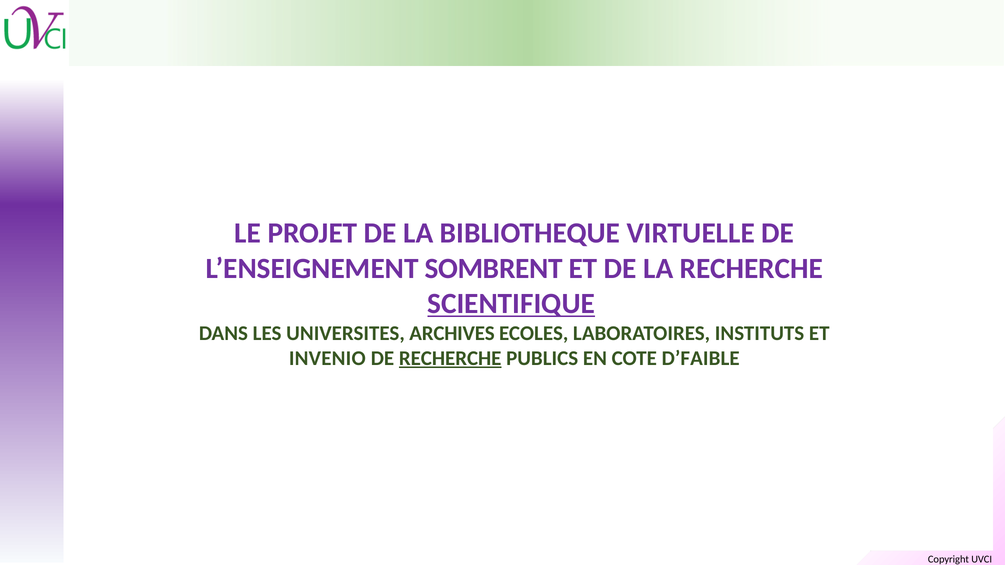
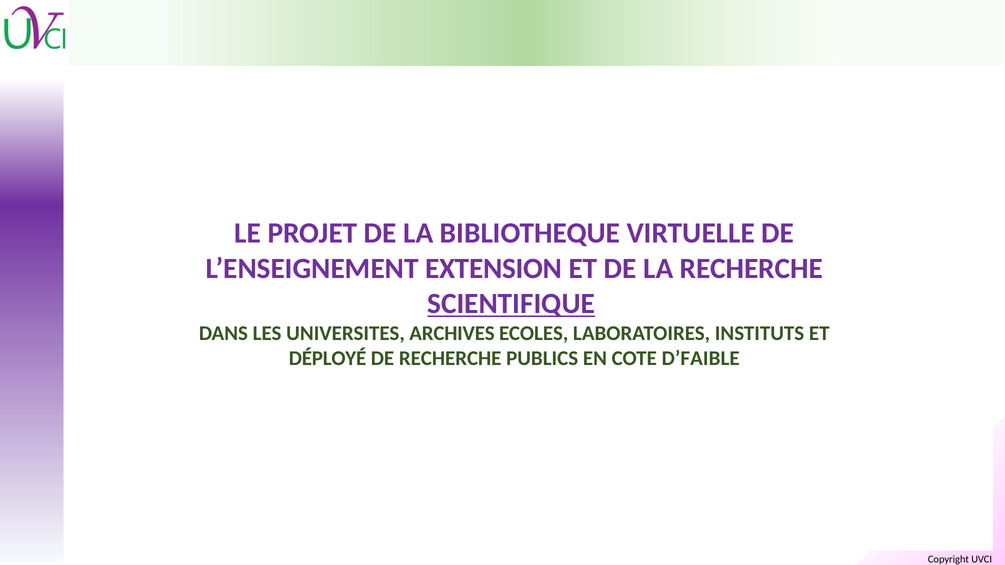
SOMBRENT: SOMBRENT -> EXTENSION
INVENIO: INVENIO -> DÉPLOYÉ
RECHERCHE at (450, 359) underline: present -> none
